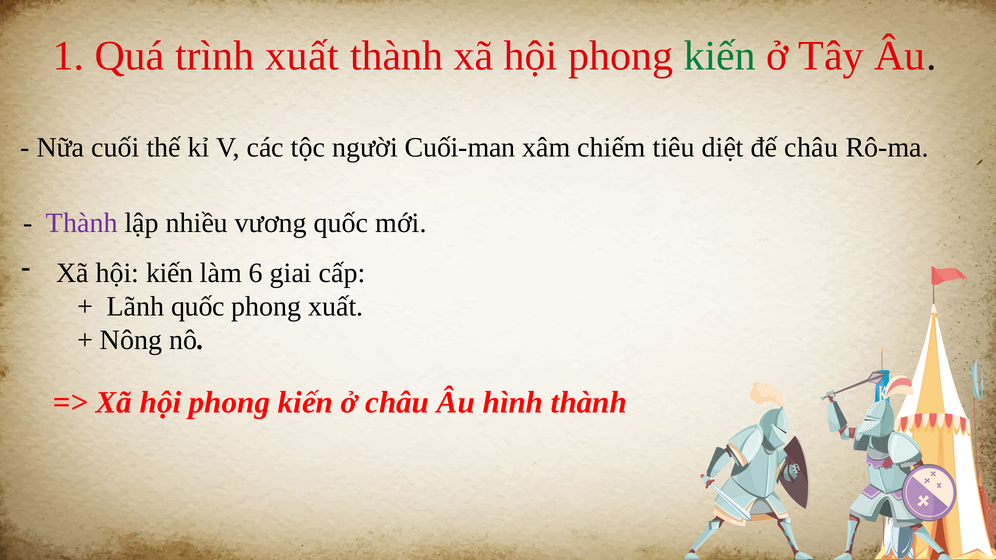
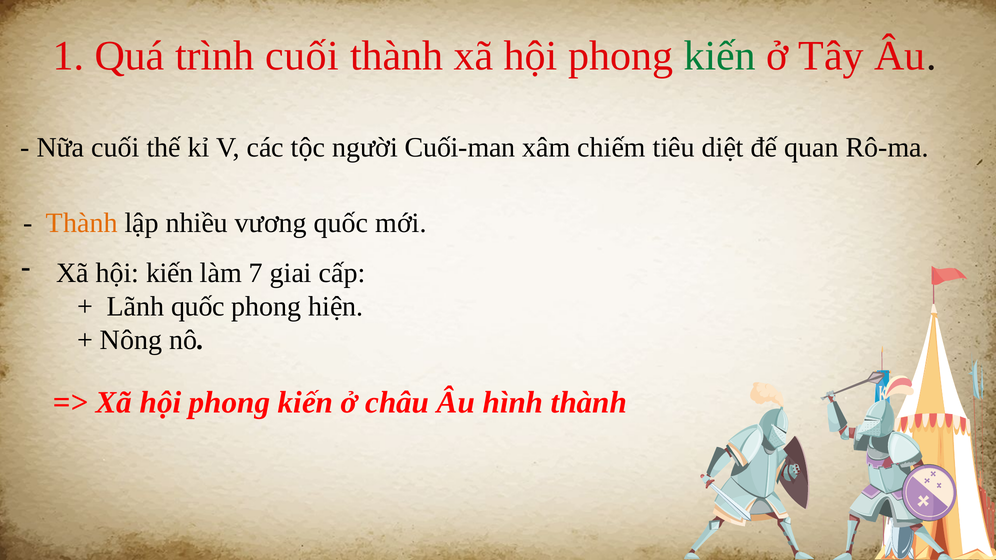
trình xuất: xuất -> cuối
đế châu: châu -> quan
Thành at (82, 223) colour: purple -> orange
6: 6 -> 7
phong xuất: xuất -> hiện
